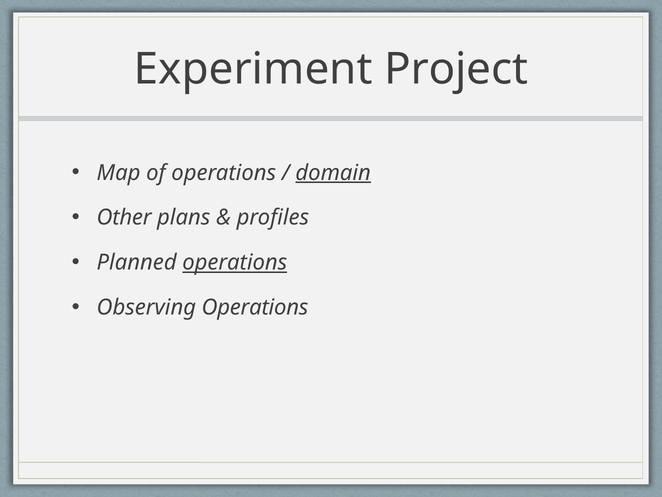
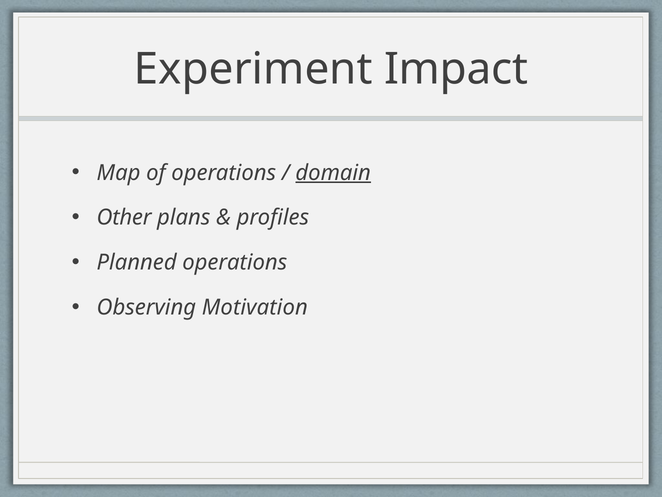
Project: Project -> Impact
operations at (235, 262) underline: present -> none
Observing Operations: Operations -> Motivation
